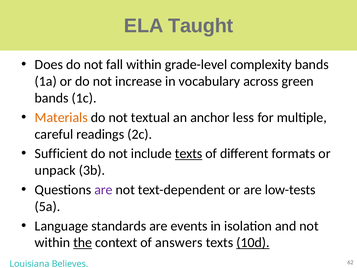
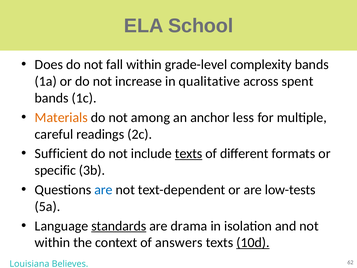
Taught: Taught -> School
vocabulary: vocabulary -> qualitative
green: green -> spent
textual: textual -> among
unpack: unpack -> specific
are at (103, 190) colour: purple -> blue
standards underline: none -> present
events: events -> drama
the underline: present -> none
